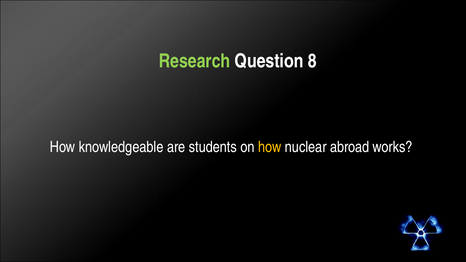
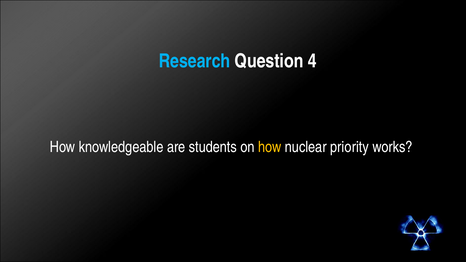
Research colour: light green -> light blue
8: 8 -> 4
abroad: abroad -> priority
